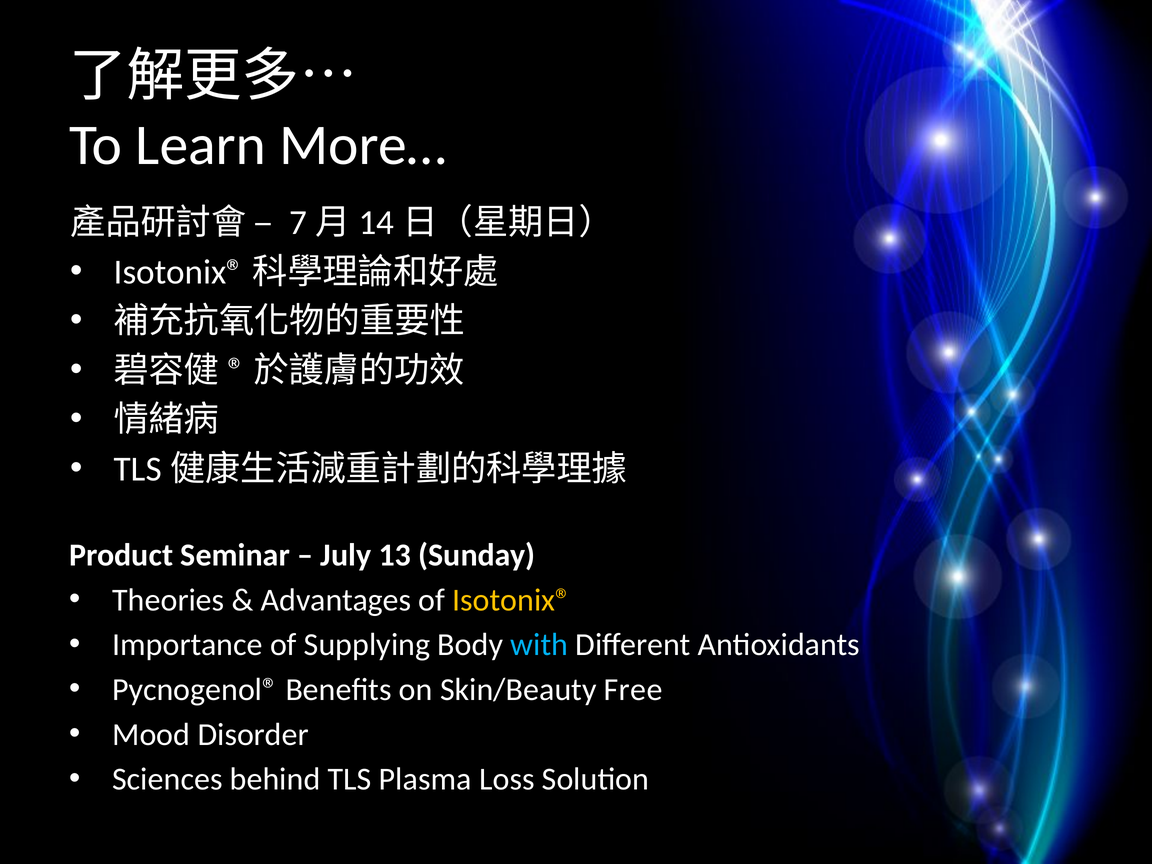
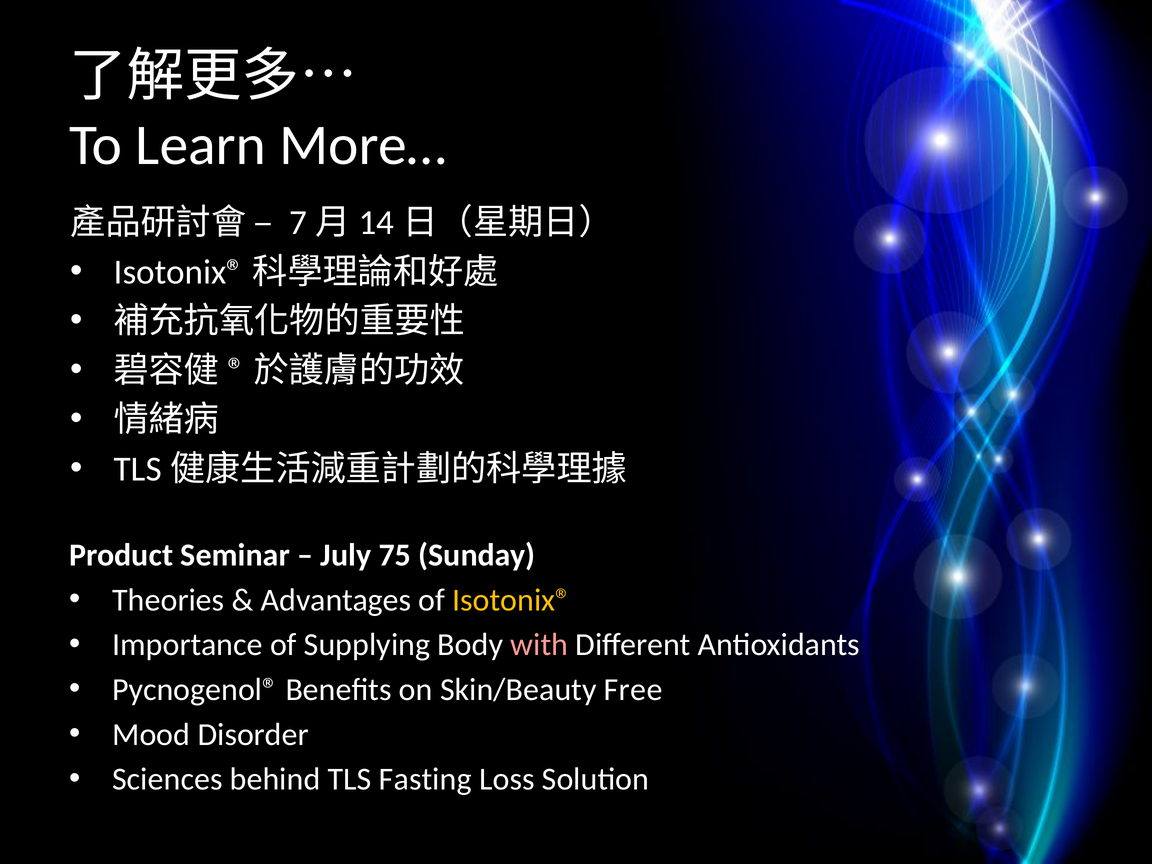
13: 13 -> 75
with colour: light blue -> pink
Plasma: Plasma -> Fasting
